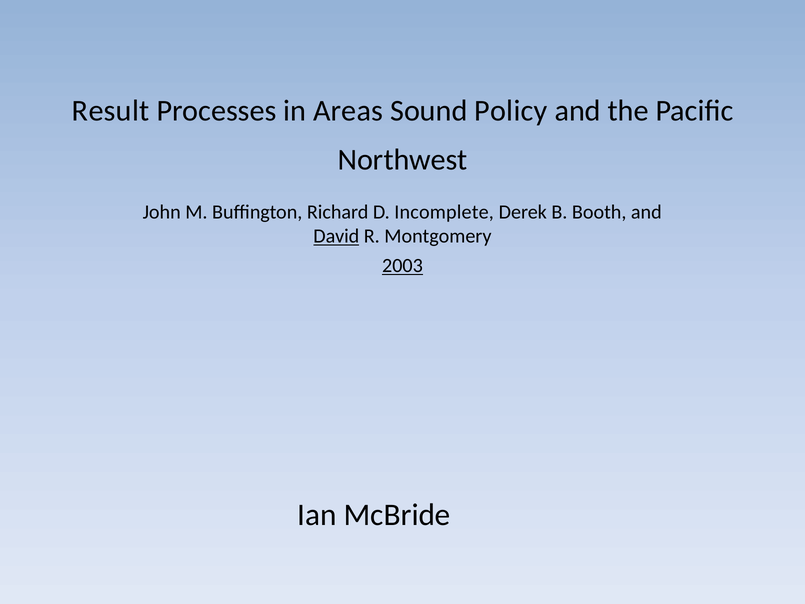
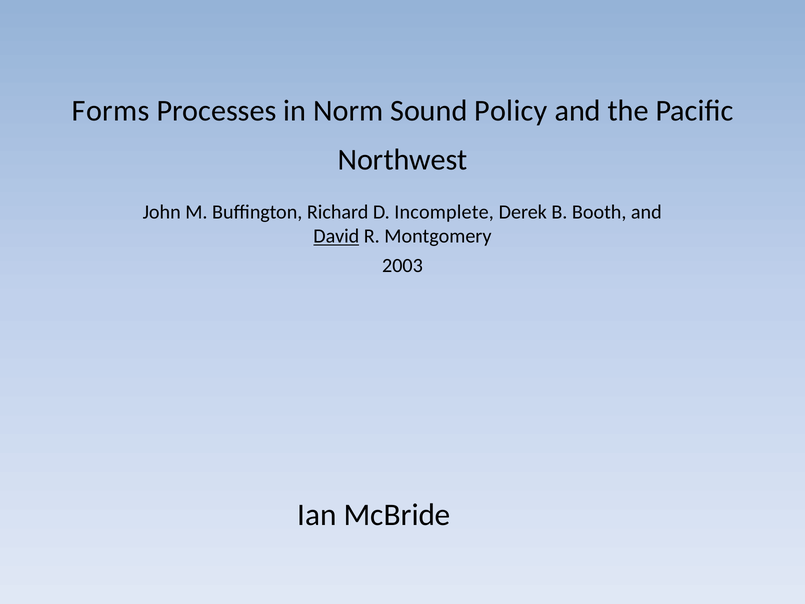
Result: Result -> Forms
Areas: Areas -> Norm
2003 underline: present -> none
